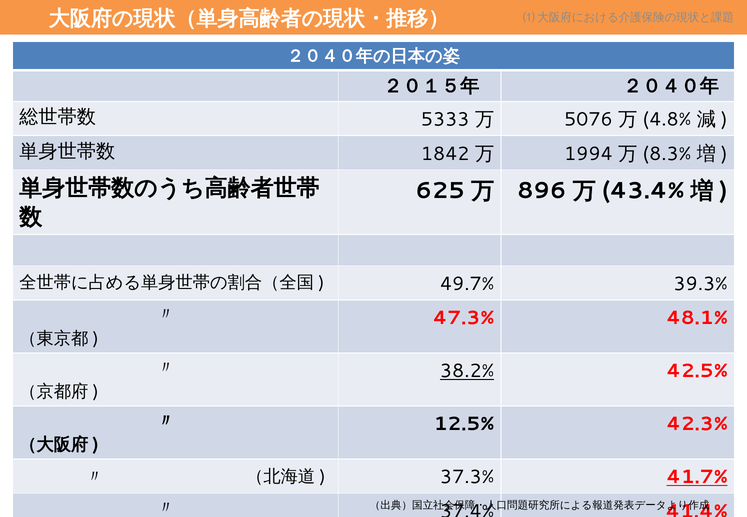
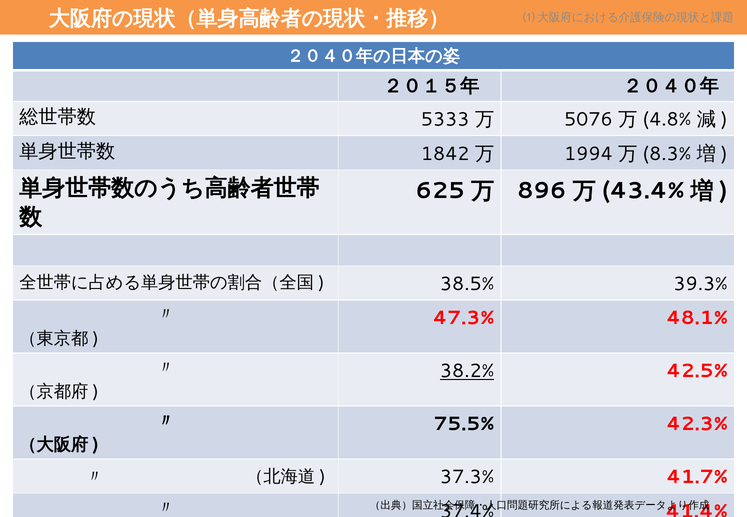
49.7%: 49.7% -> 38.5%
12.5%: 12.5% -> 75.5%
41.7% underline: present -> none
